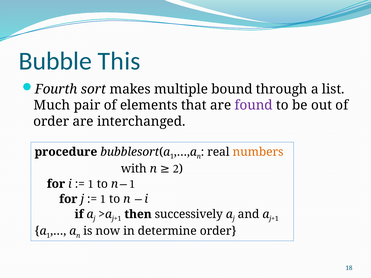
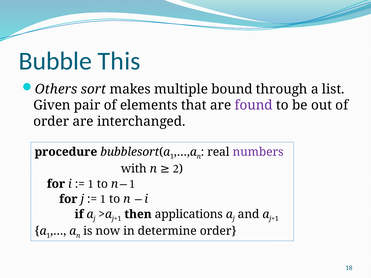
Fourth: Fourth -> Others
Much: Much -> Given
numbers colour: orange -> purple
successively: successively -> applications
